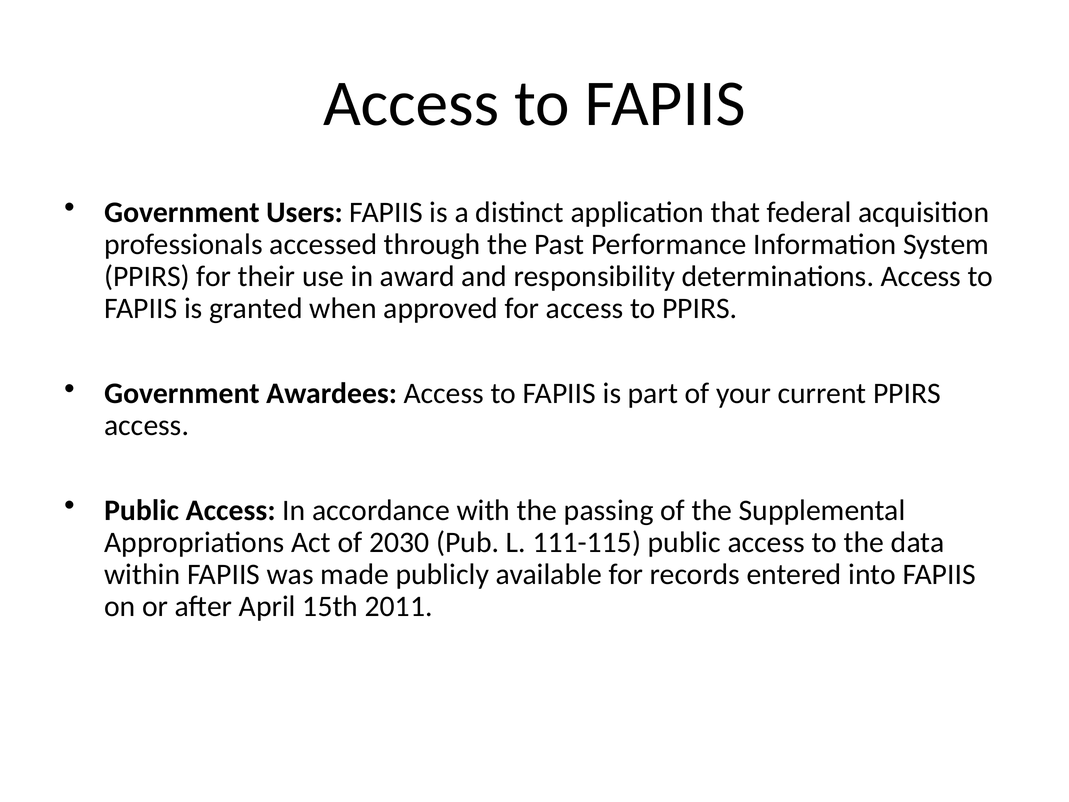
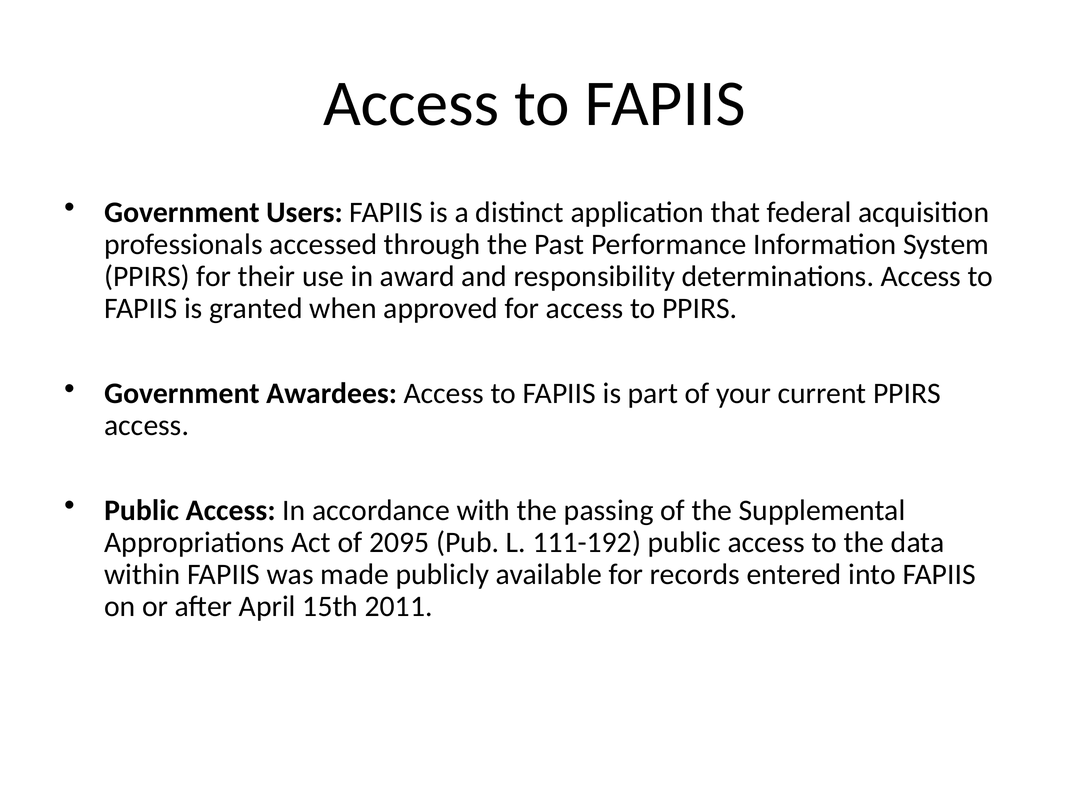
2030: 2030 -> 2095
111-115: 111-115 -> 111-192
